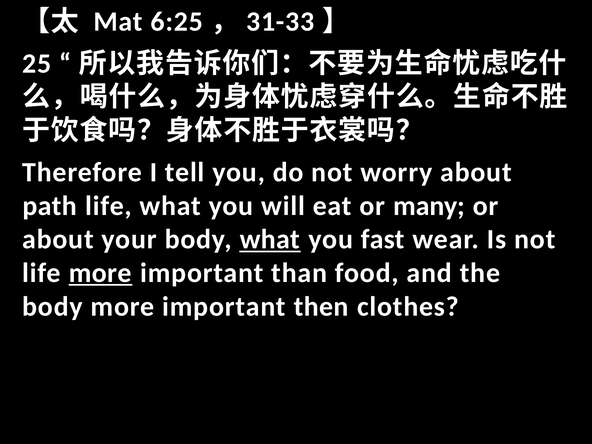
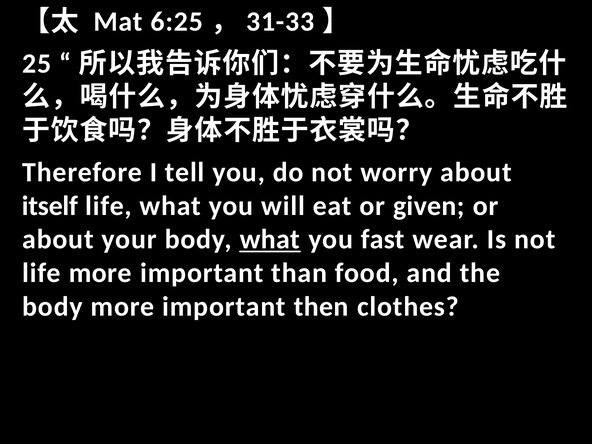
path: path -> itself
many: many -> given
more at (100, 273) underline: present -> none
